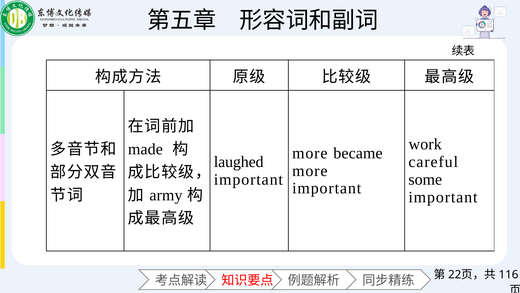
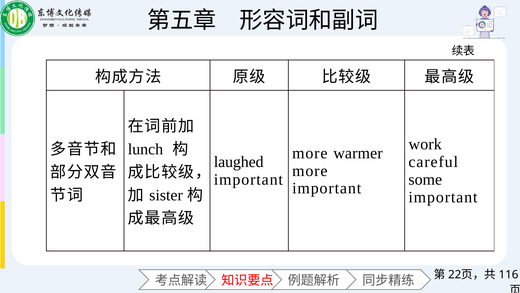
made: made -> lunch
became: became -> warmer
army: army -> sister
